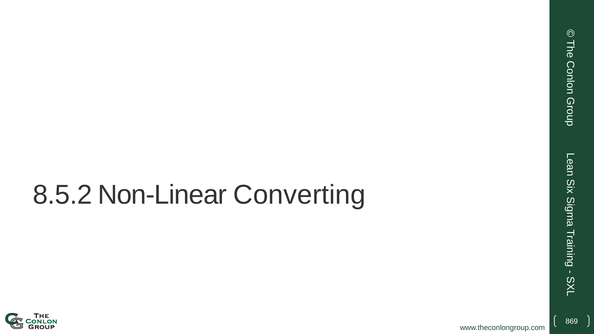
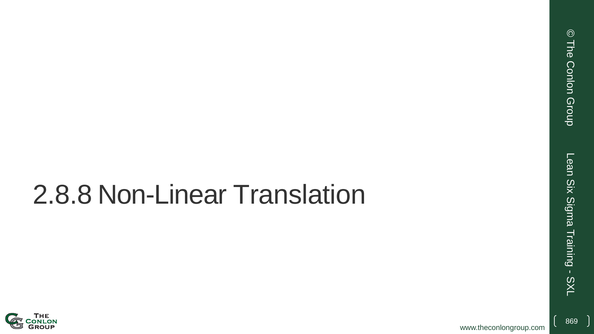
8.5.2: 8.5.2 -> 2.8.8
Converting: Converting -> Translation
